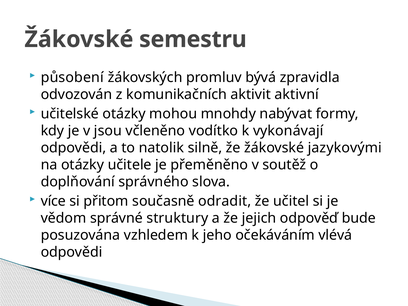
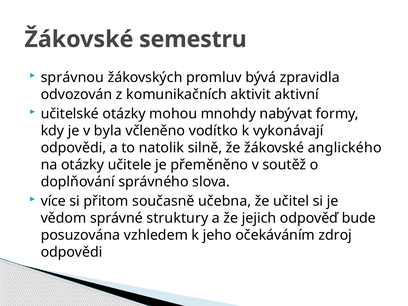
působení: působení -> správnou
jsou: jsou -> byla
jazykovými: jazykovými -> anglického
odradit: odradit -> učebna
vlévá: vlévá -> zdroj
